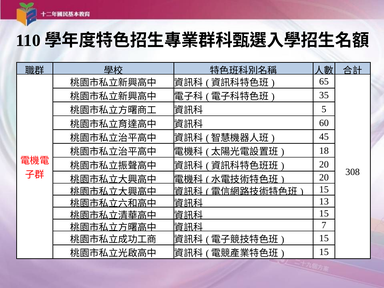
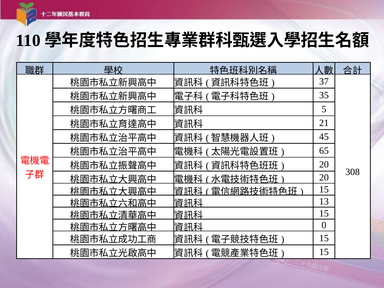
65: 65 -> 37
60: 60 -> 21
18: 18 -> 65
7: 7 -> 0
